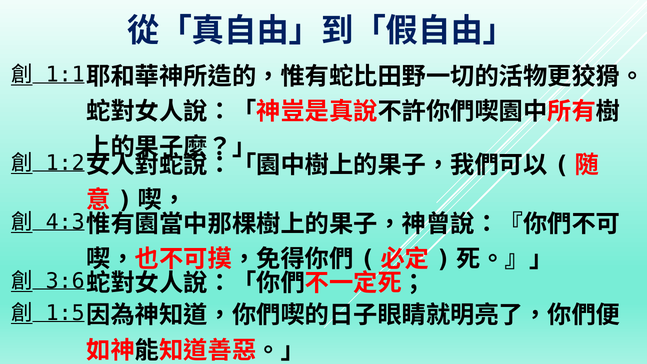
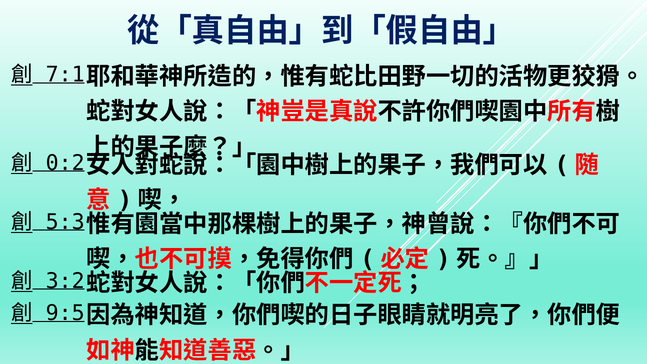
1:1: 1:1 -> 7:1
1:2: 1:2 -> 0:2
4:3: 4:3 -> 5:3
3:6: 3:6 -> 3:2
1:5: 1:5 -> 9:5
